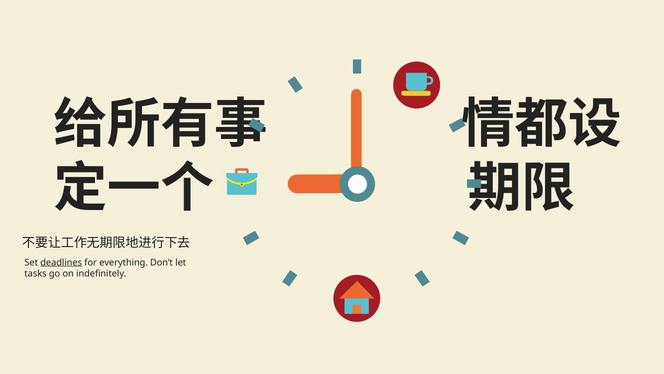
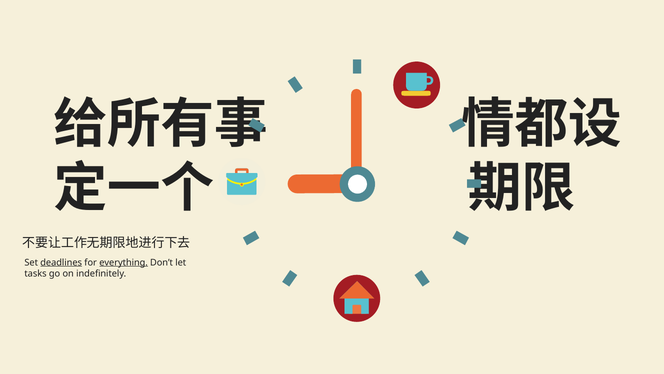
everything underline: none -> present
